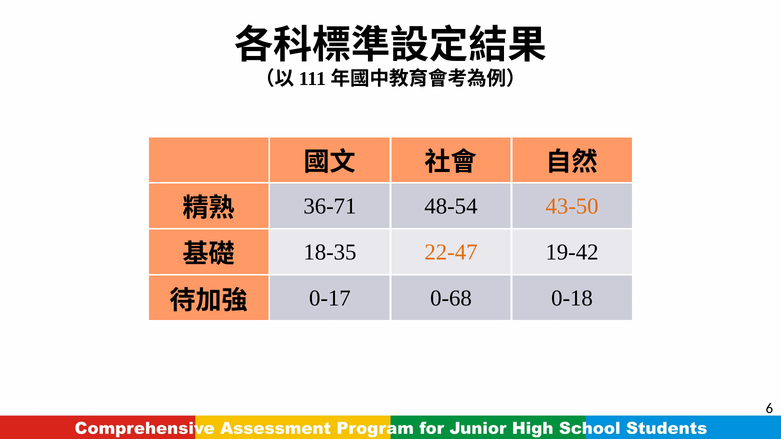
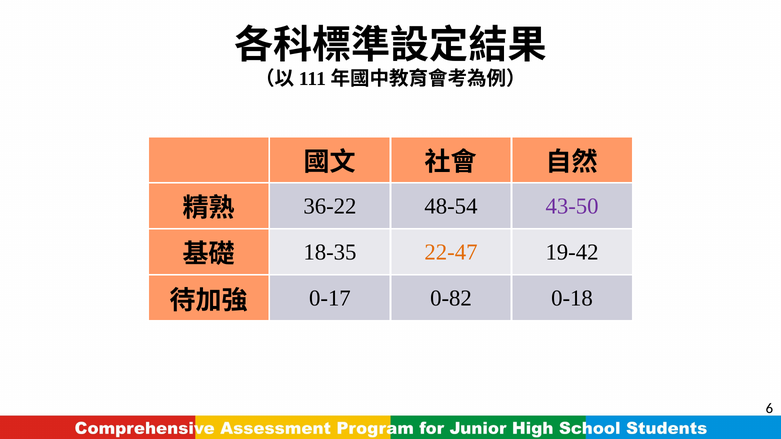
36-71: 36-71 -> 36-22
43-50 colour: orange -> purple
0-68: 0-68 -> 0-82
